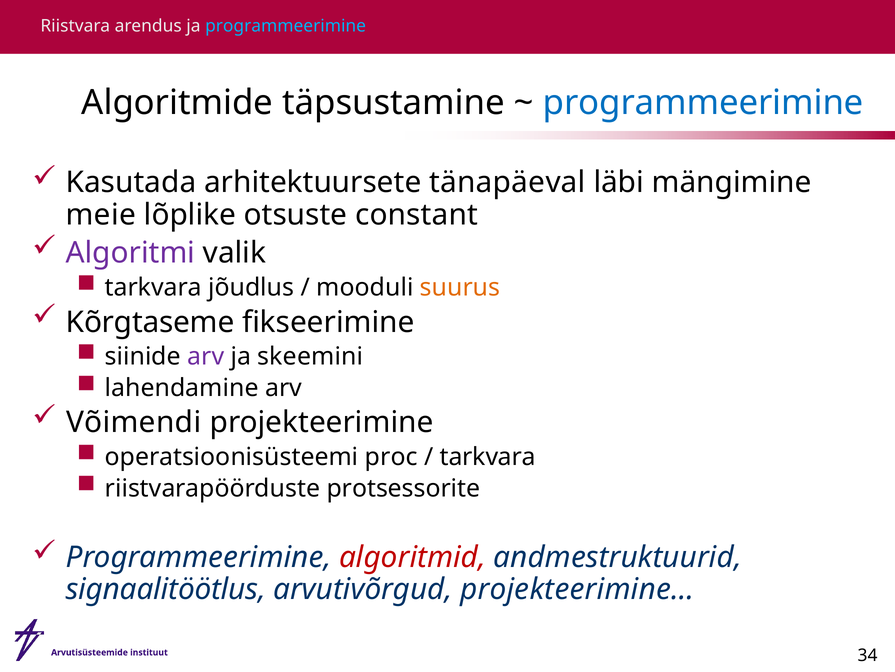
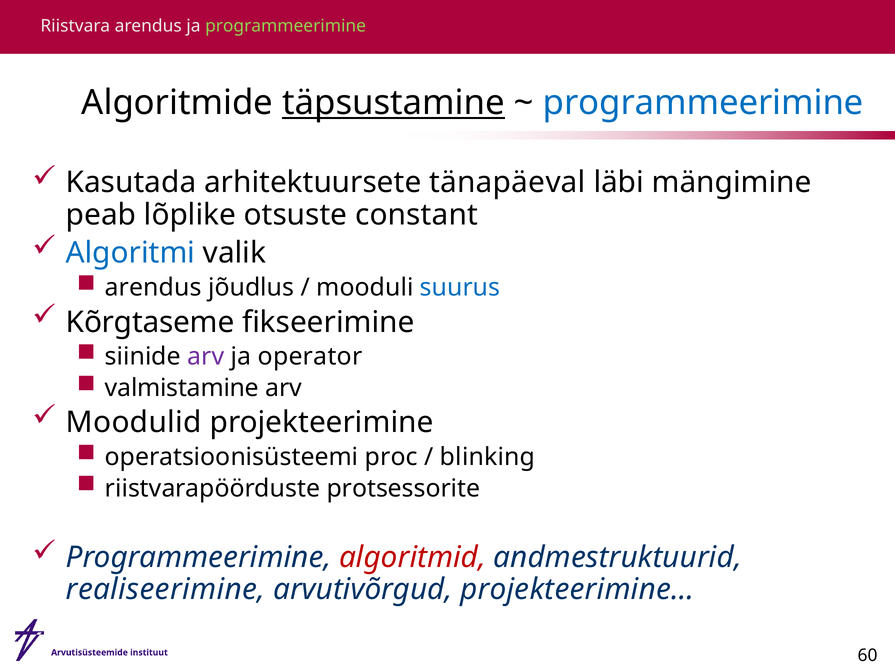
programmeerimine at (286, 26) colour: light blue -> light green
täpsustamine underline: none -> present
meie: meie -> peab
Algoritmi colour: purple -> blue
tarkvara at (153, 287): tarkvara -> arendus
suurus colour: orange -> blue
skeemini: skeemini -> operator
lahendamine: lahendamine -> valmistamine
Võimendi: Võimendi -> Moodulid
tarkvara at (488, 457): tarkvara -> blinking
signaalitöötlus: signaalitöötlus -> realiseerimine
34: 34 -> 60
